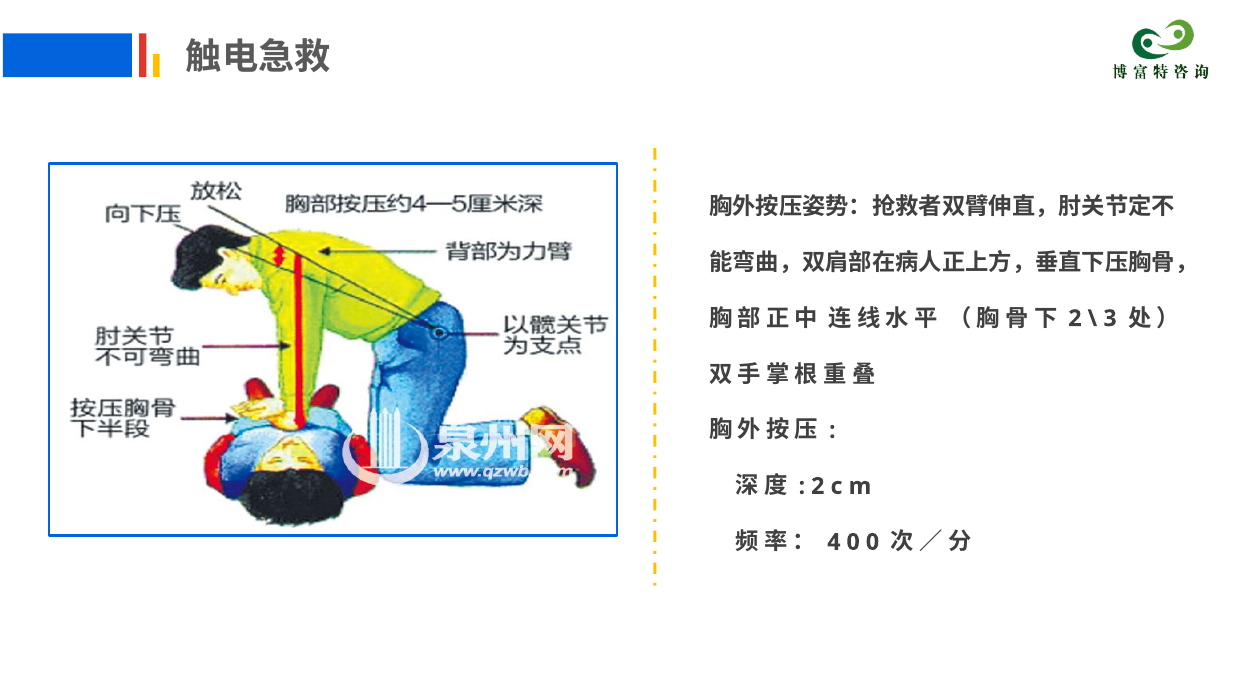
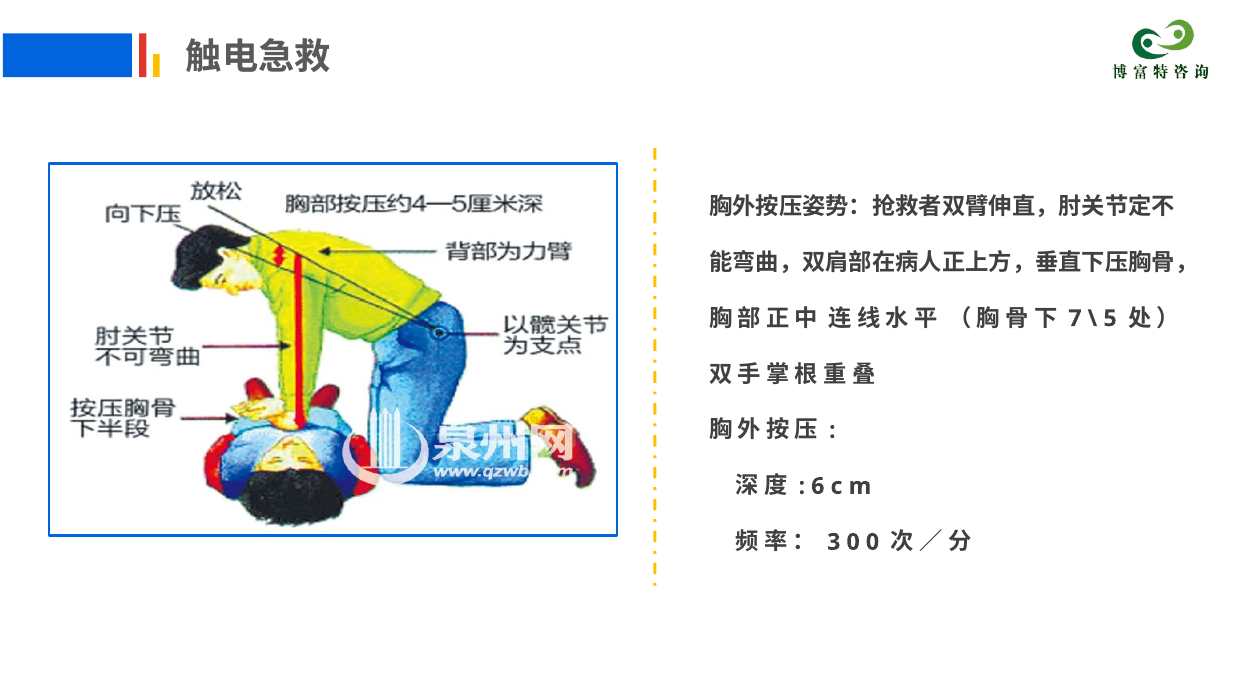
2 at (1075, 318): 2 -> 7
3: 3 -> 5
2 at (818, 486): 2 -> 6
4: 4 -> 3
